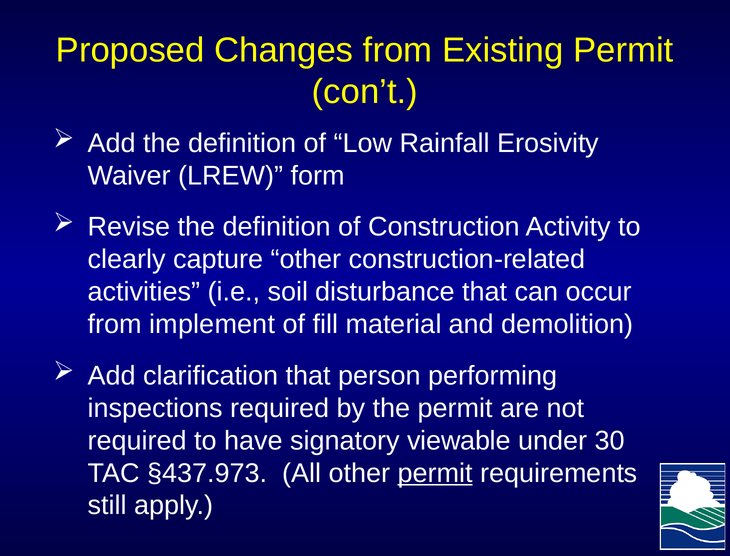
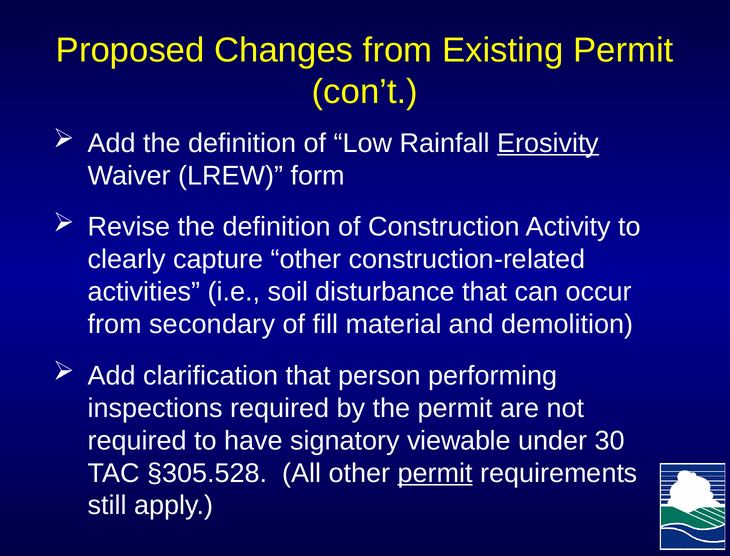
Erosivity underline: none -> present
implement: implement -> secondary
§437.973: §437.973 -> §305.528
